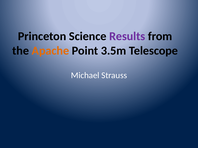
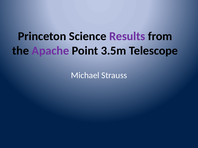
Apache colour: orange -> purple
